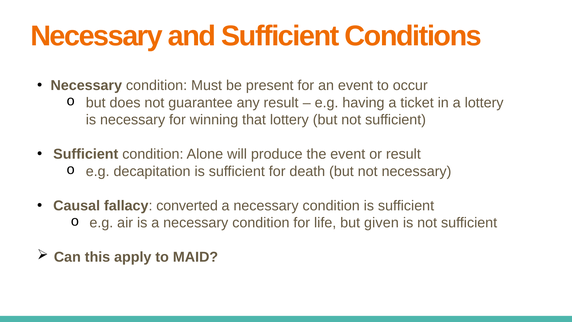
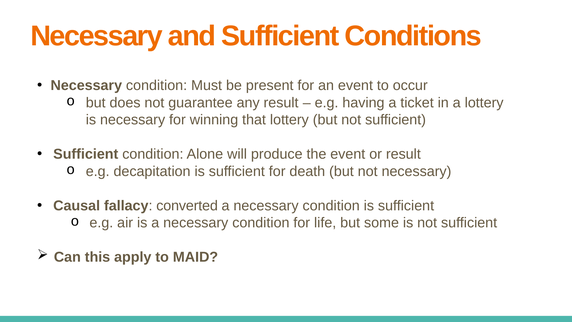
given: given -> some
